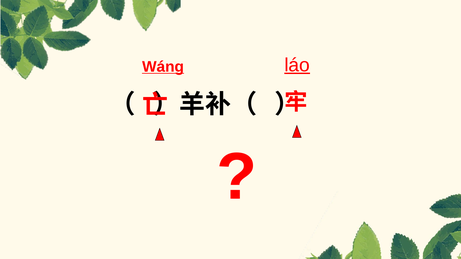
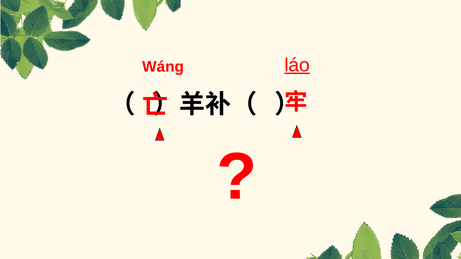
Wáng underline: present -> none
